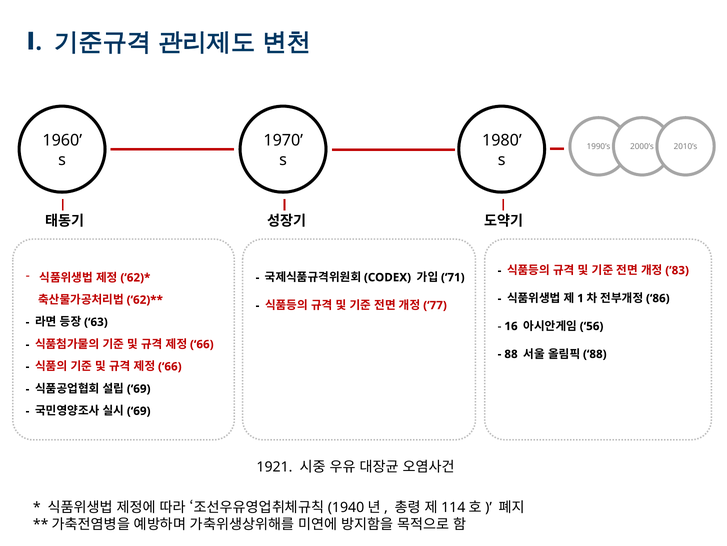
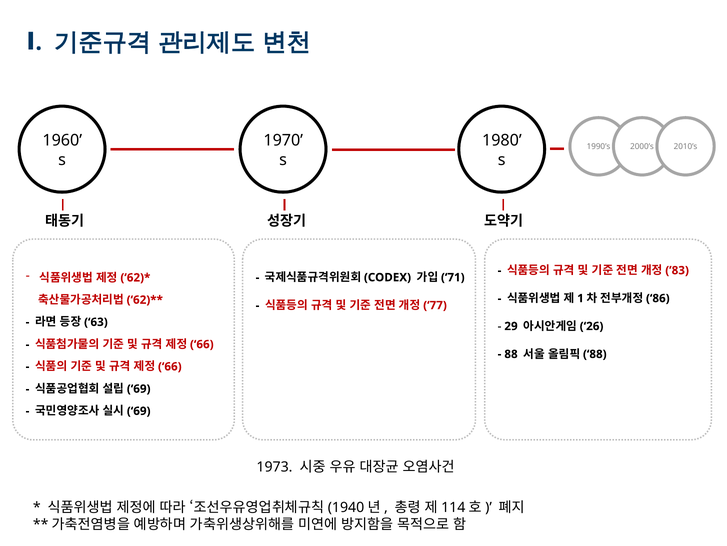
16: 16 -> 29
56: 56 -> 26
1921: 1921 -> 1973
